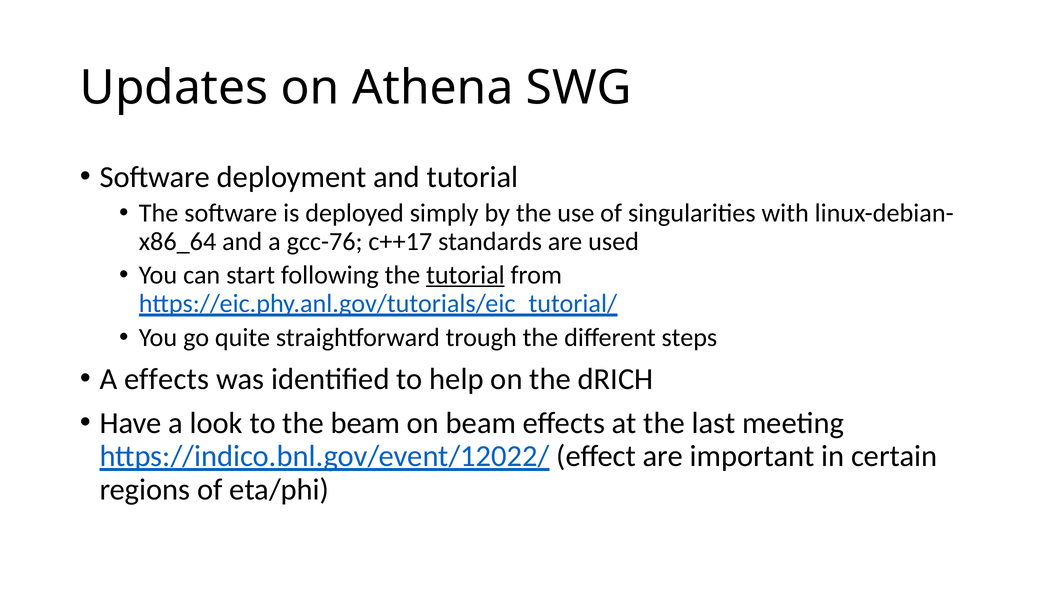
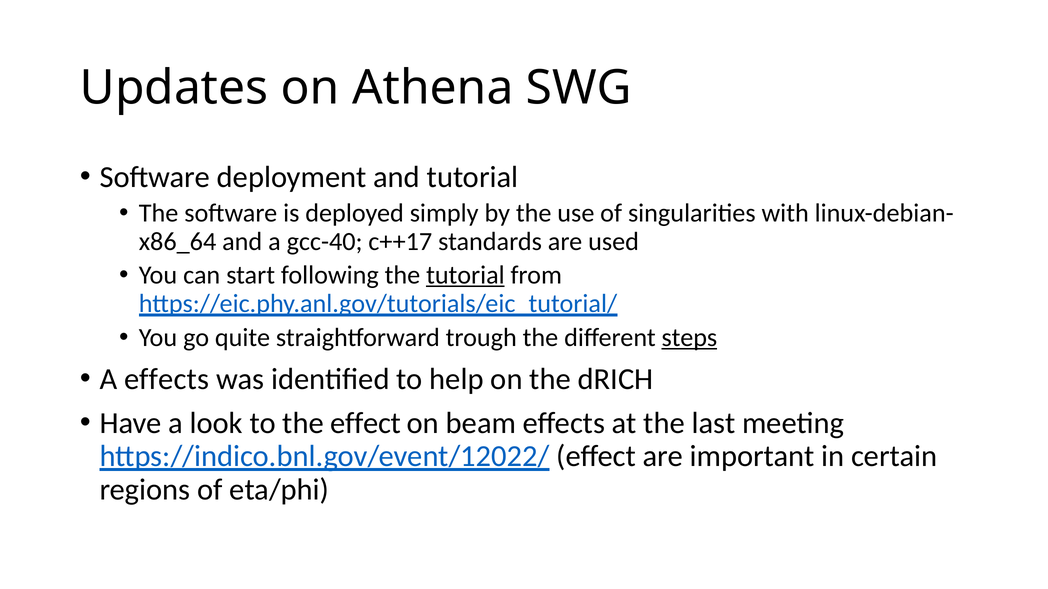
gcc-76: gcc-76 -> gcc-40
steps underline: none -> present
the beam: beam -> effect
